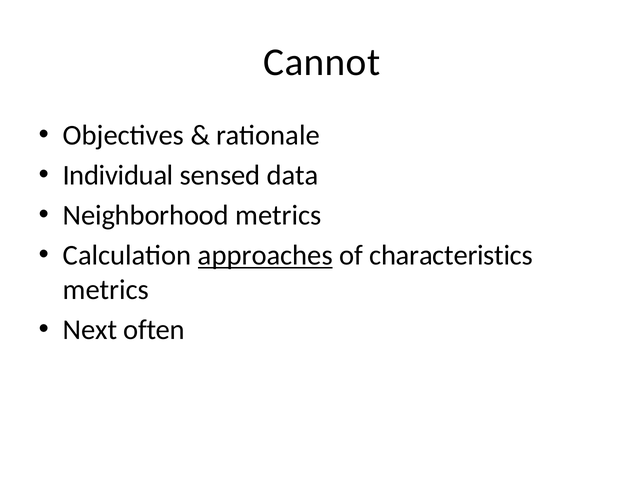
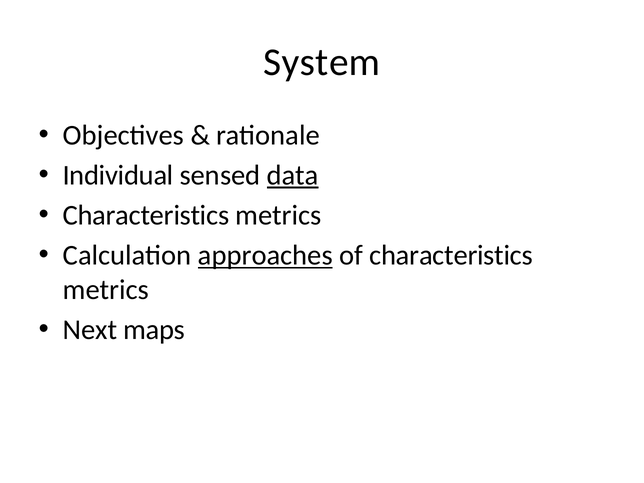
Cannot: Cannot -> System
data underline: none -> present
Neighborhood at (146, 215): Neighborhood -> Characteristics
often: often -> maps
